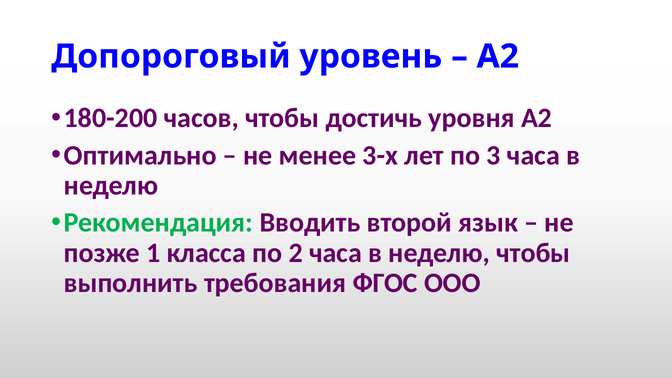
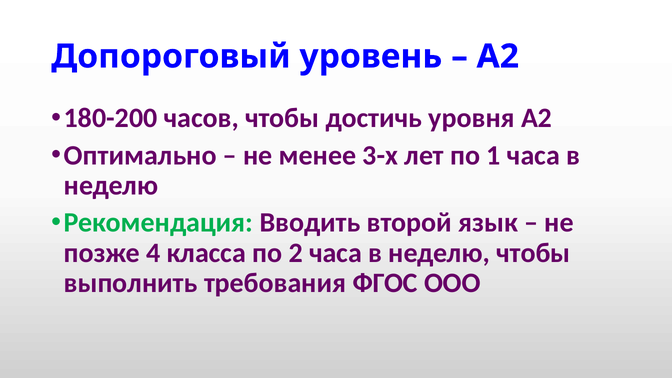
3: 3 -> 1
1: 1 -> 4
